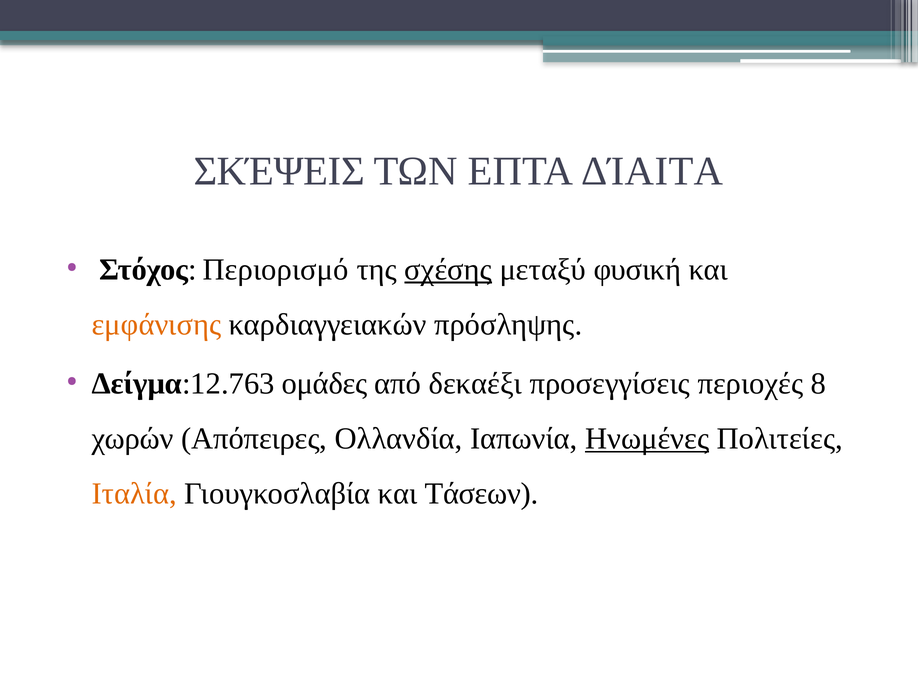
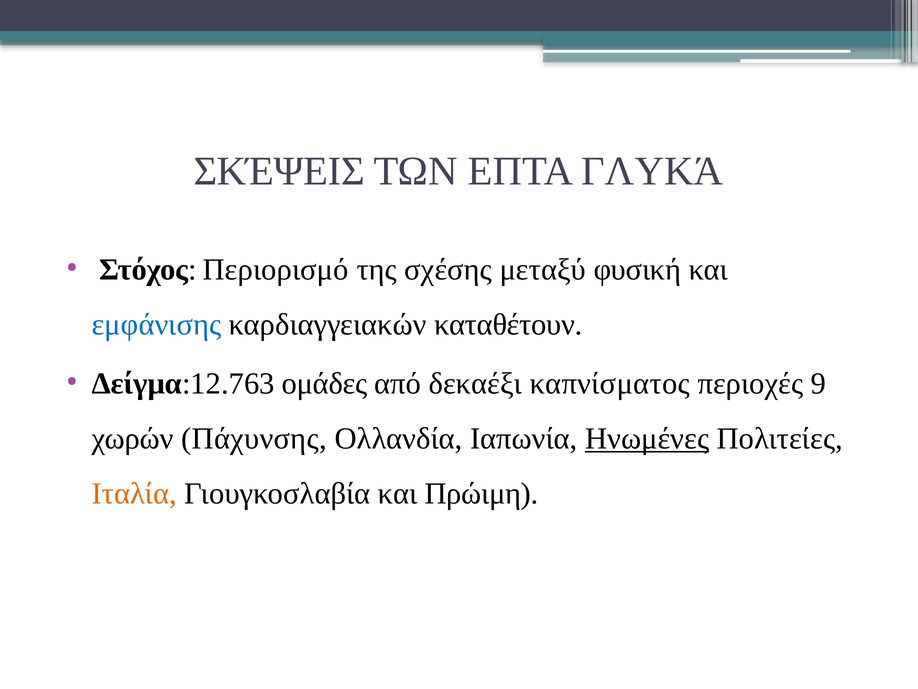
ΔΊΑΙΤΑ: ΔΊΑΙΤΑ -> ΓΛΥΚΆ
σχέσης underline: present -> none
εμφάνισης colour: orange -> blue
πρόσληψης: πρόσληψης -> καταθέτουν
προσεγγίσεις: προσεγγίσεις -> καπνίσματος
8: 8 -> 9
Απόπειρες: Απόπειρες -> Πάχυνσης
Τάσεων: Τάσεων -> Πρώιμη
